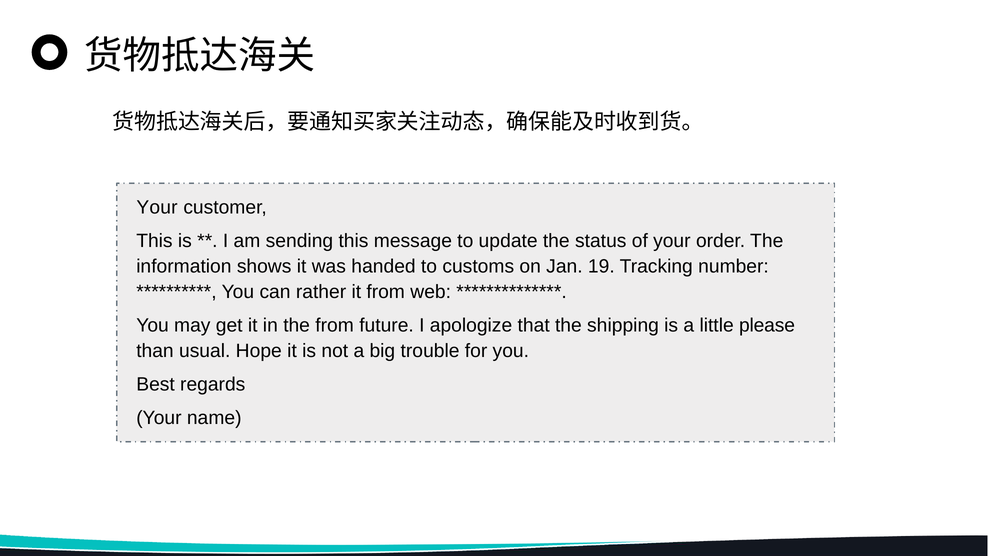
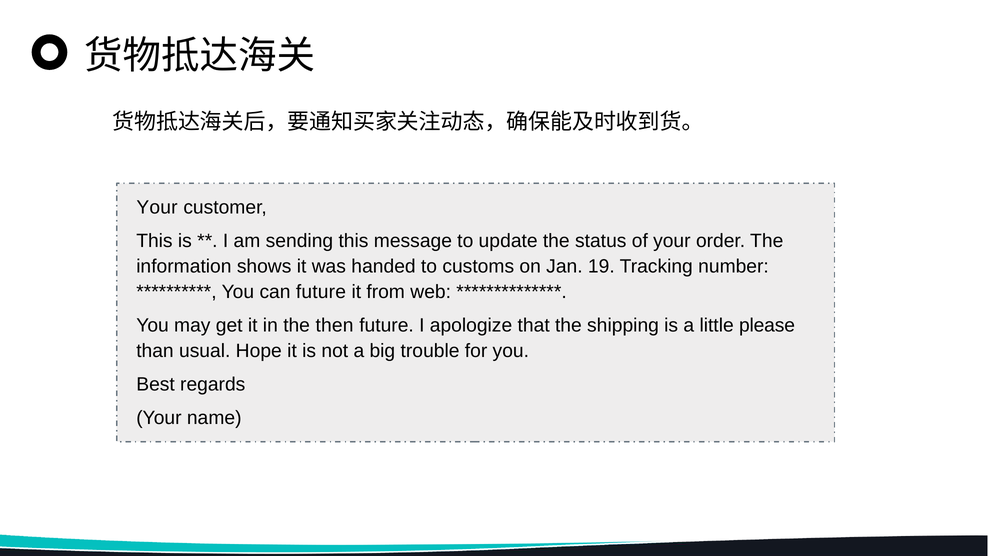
can rather: rather -> future
the from: from -> then
